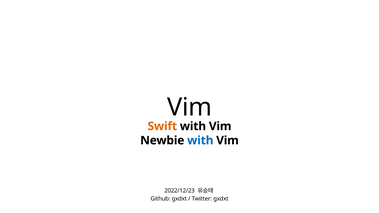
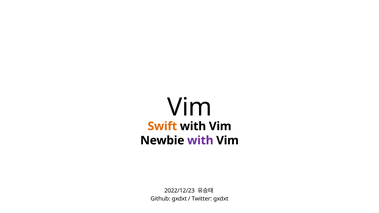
with at (200, 141) colour: blue -> purple
